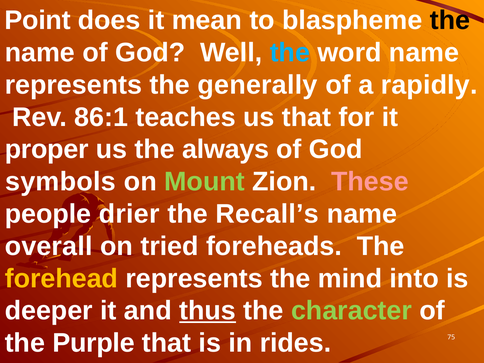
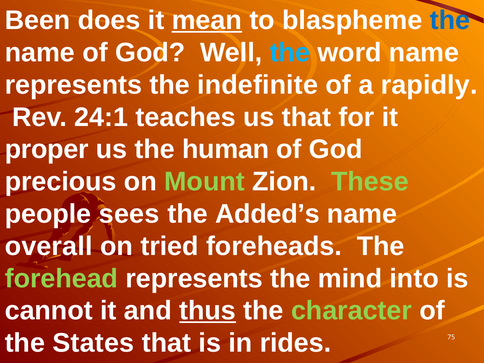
Point: Point -> Been
mean underline: none -> present
the at (450, 20) colour: black -> blue
generally: generally -> indefinite
86:1: 86:1 -> 24:1
always: always -> human
symbols: symbols -> precious
These colour: pink -> light green
drier: drier -> sees
Recall’s: Recall’s -> Added’s
forehead colour: yellow -> light green
deeper: deeper -> cannot
Purple: Purple -> States
